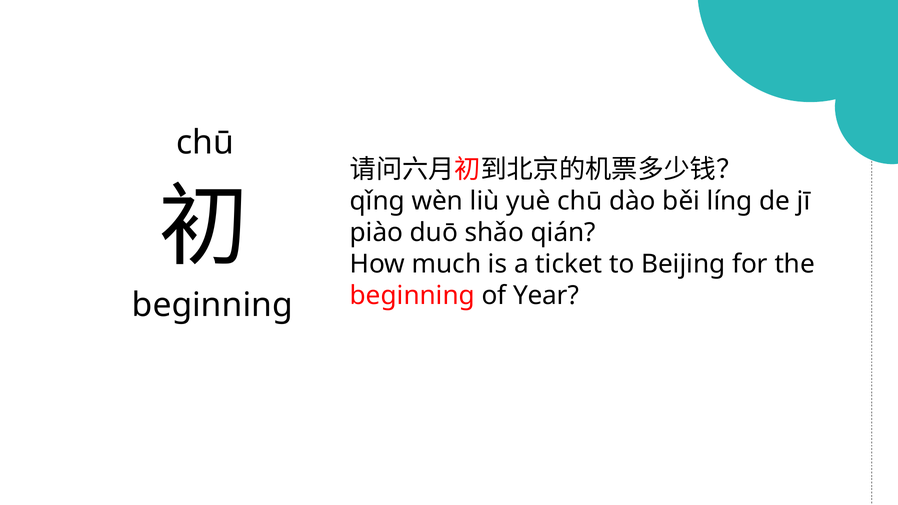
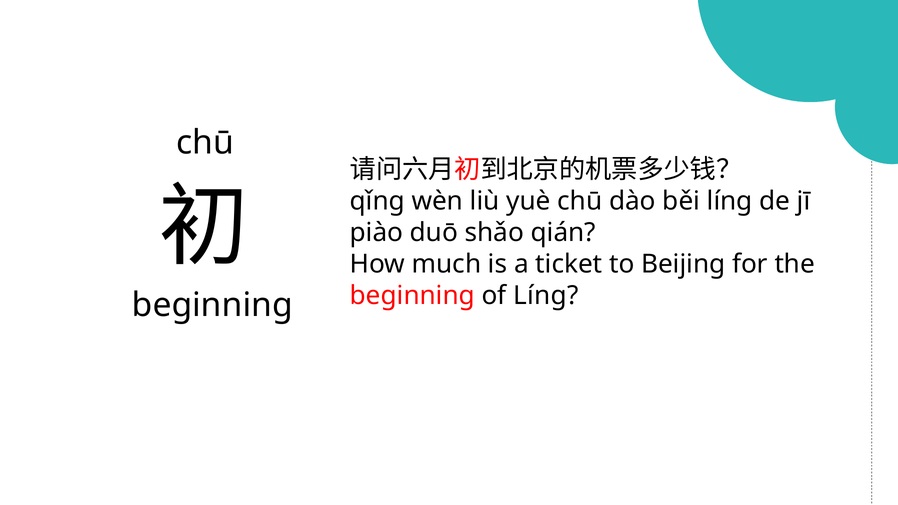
of Year: Year -> Líng
